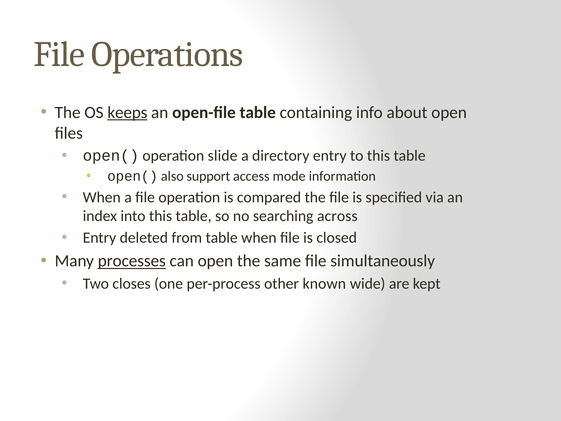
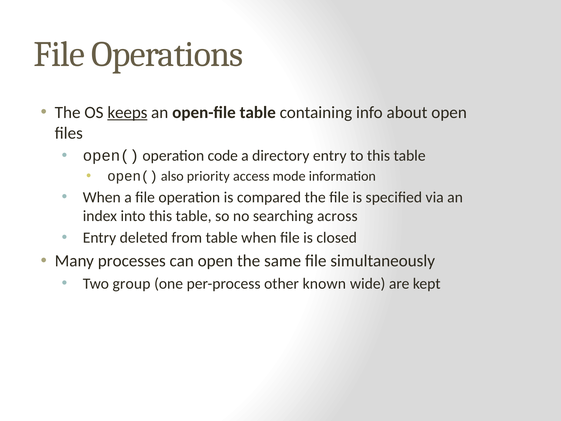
slide: slide -> code
support: support -> priority
processes underline: present -> none
closes: closes -> group
